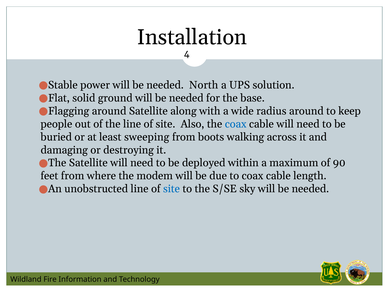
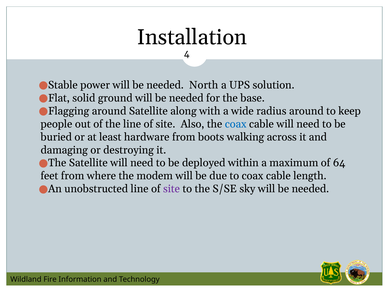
sweeping: sweeping -> hardware
90: 90 -> 64
site at (171, 189) colour: blue -> purple
